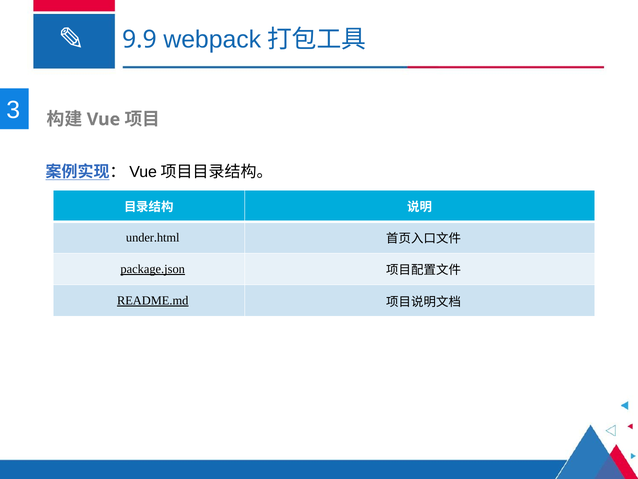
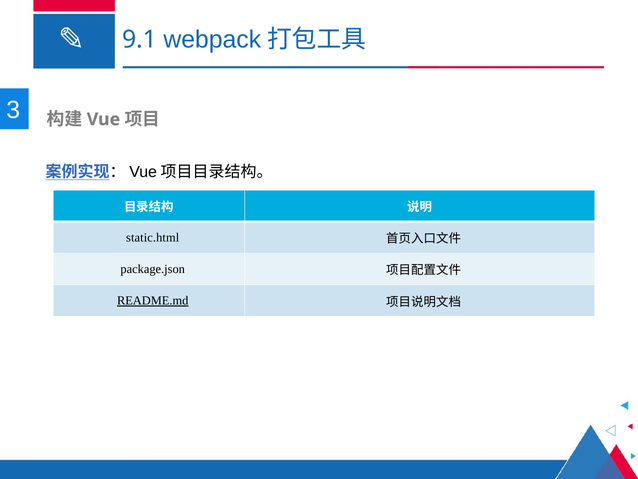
9.9: 9.9 -> 9.1
under.html: under.html -> static.html
package.json underline: present -> none
